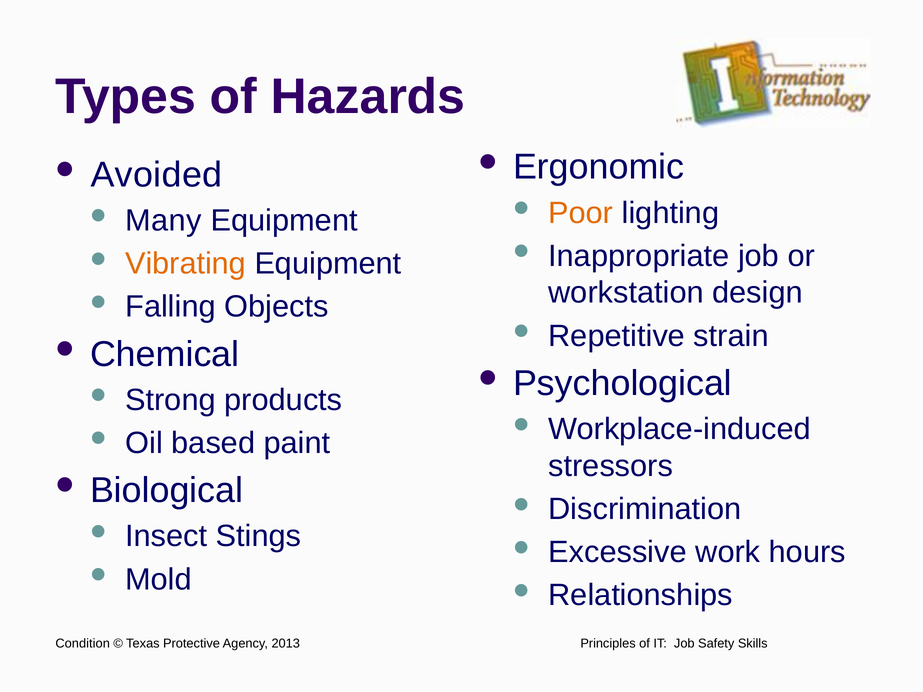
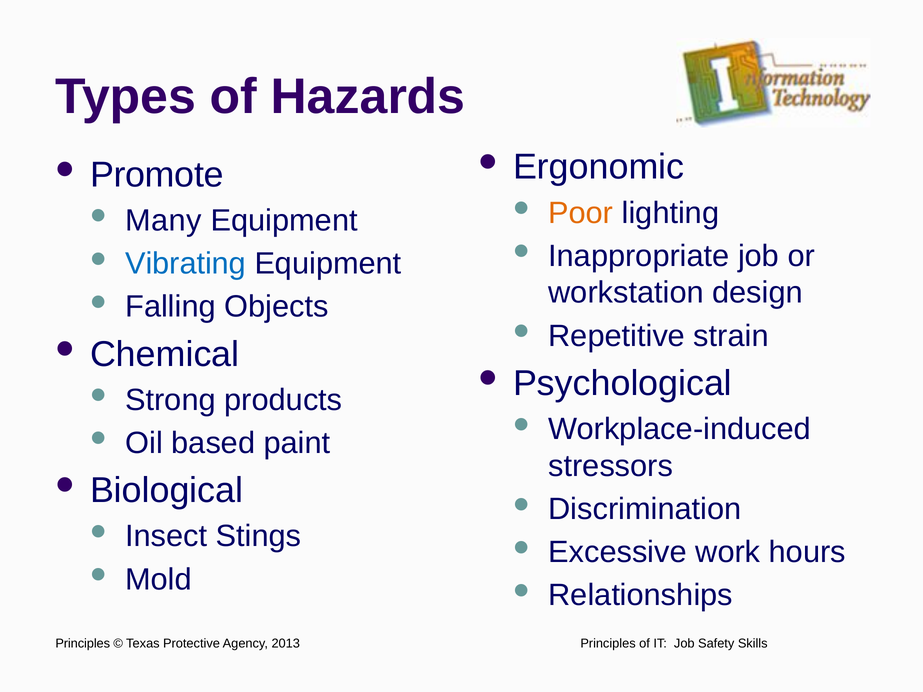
Avoided: Avoided -> Promote
Vibrating colour: orange -> blue
Condition at (83, 644): Condition -> Principles
